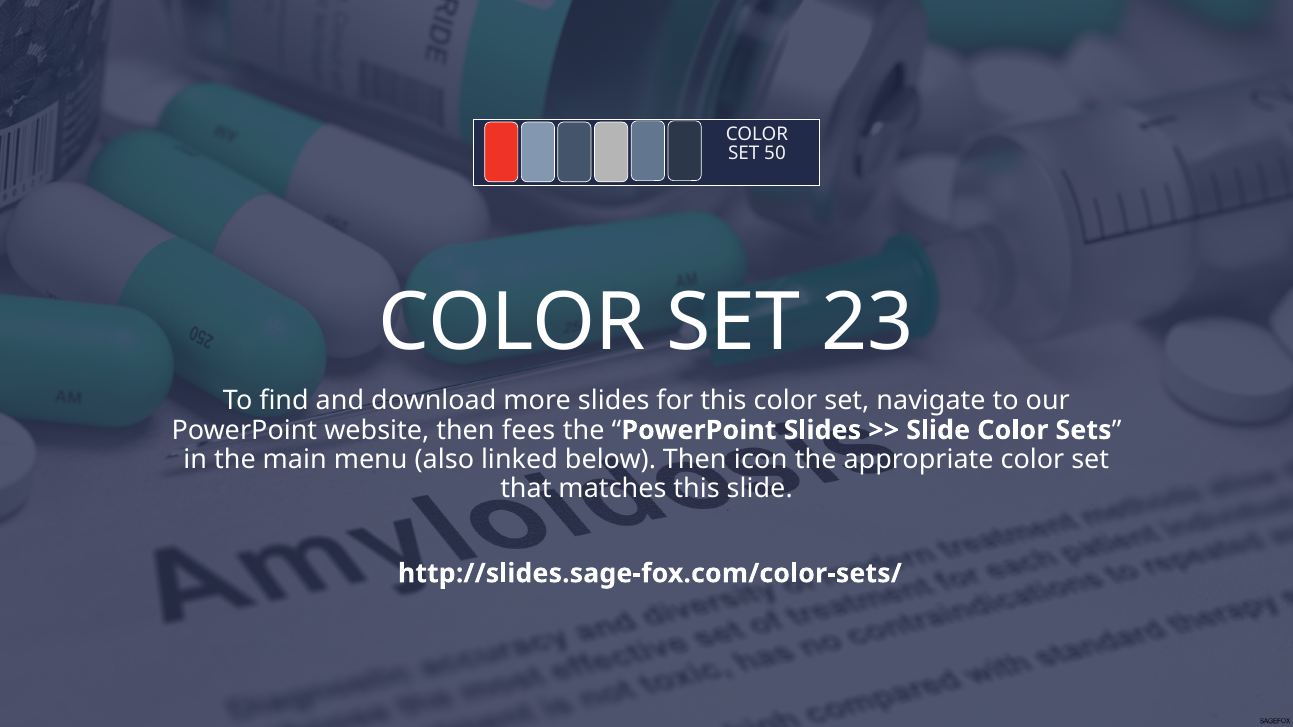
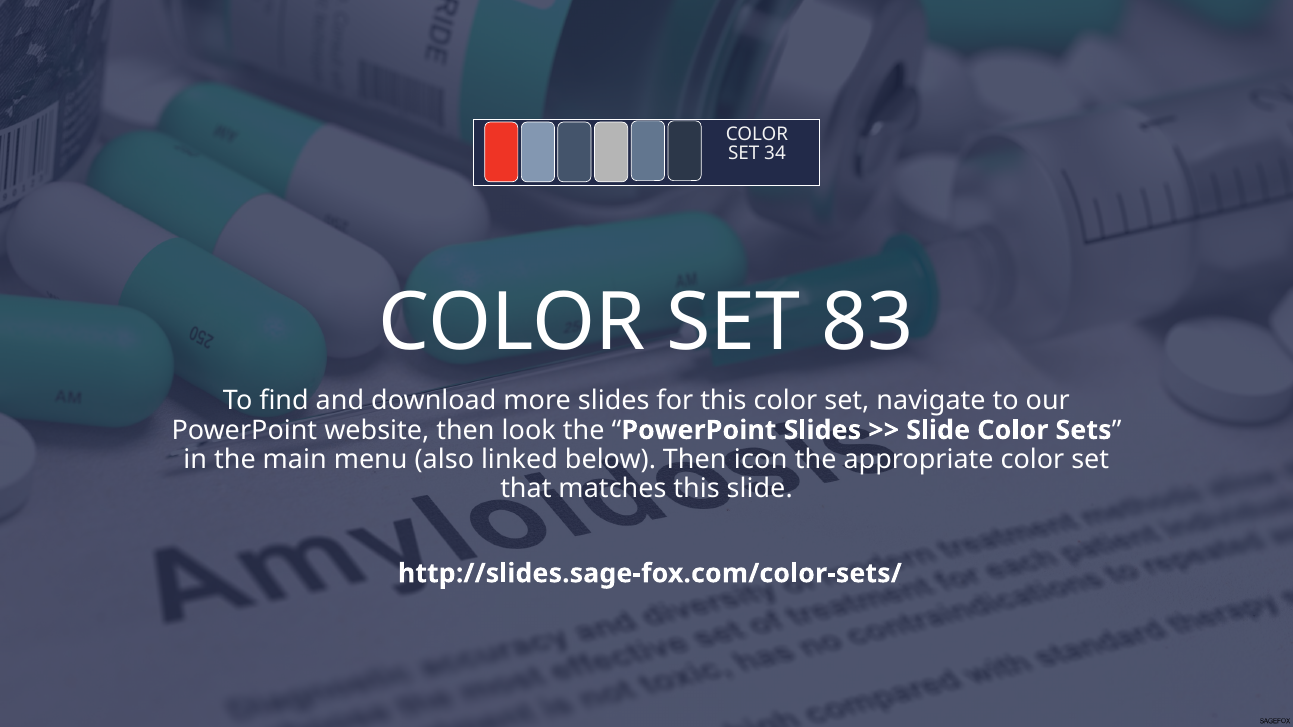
50: 50 -> 34
23: 23 -> 83
fees: fees -> look
